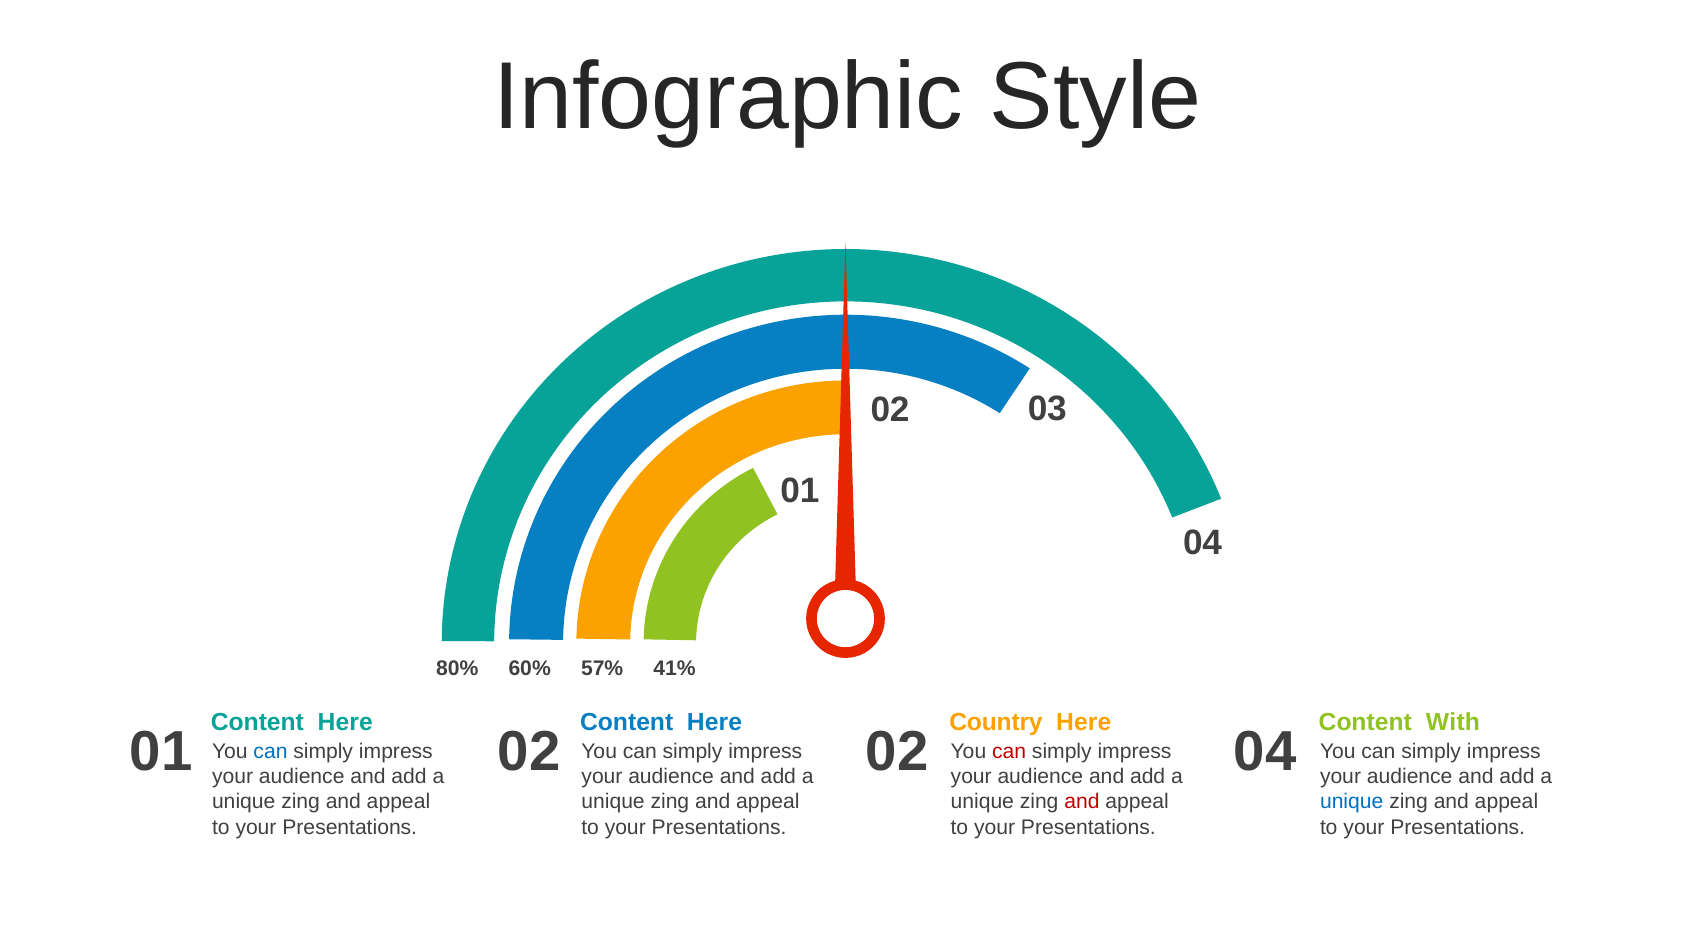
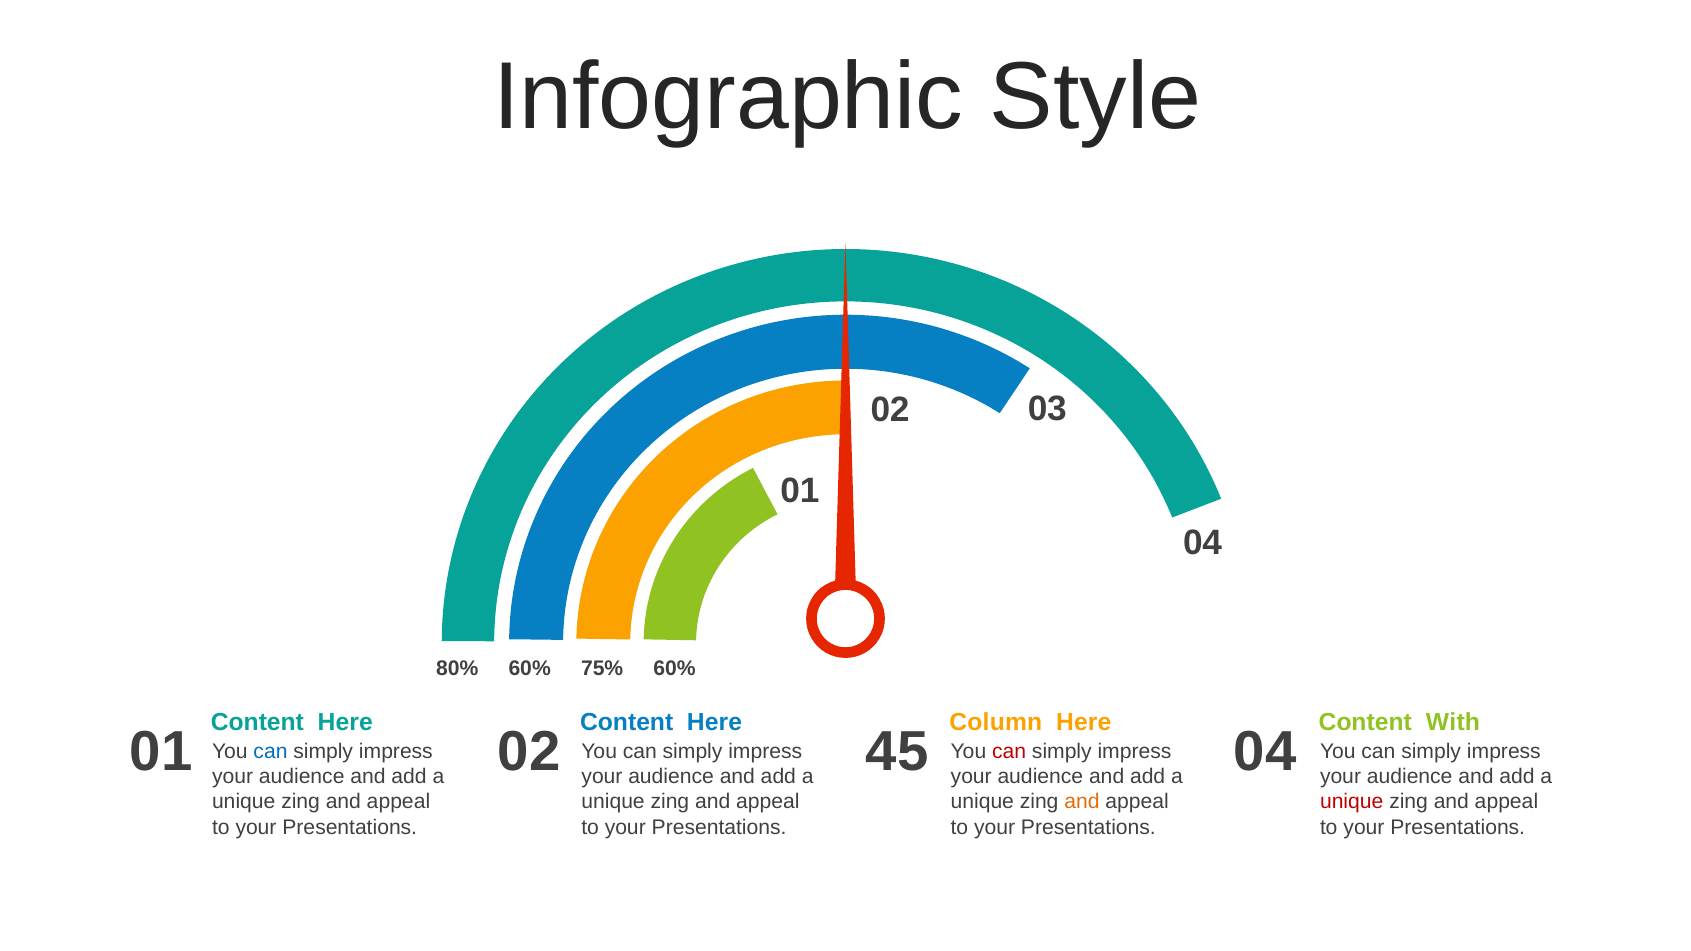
57%: 57% -> 75%
60% 41%: 41% -> 60%
Country: Country -> Column
02 02: 02 -> 45
and at (1082, 802) colour: red -> orange
unique at (1352, 802) colour: blue -> red
